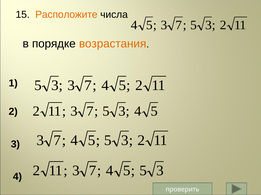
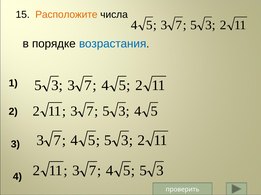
возрастания colour: orange -> blue
